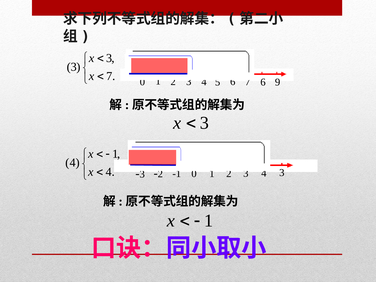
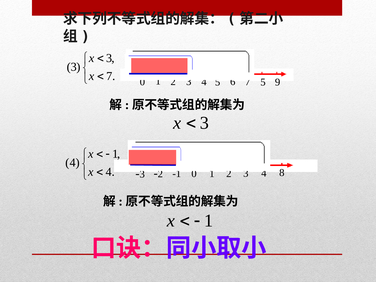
6 at (263, 82): 6 -> 5
3 at (282, 173): 3 -> 8
